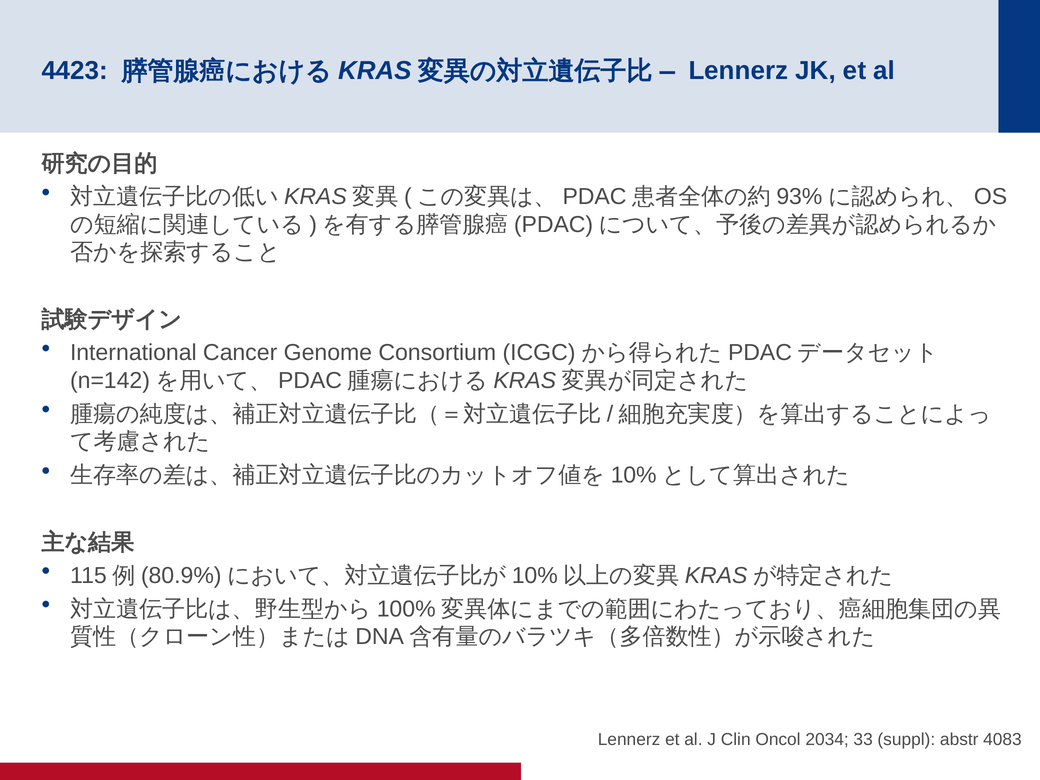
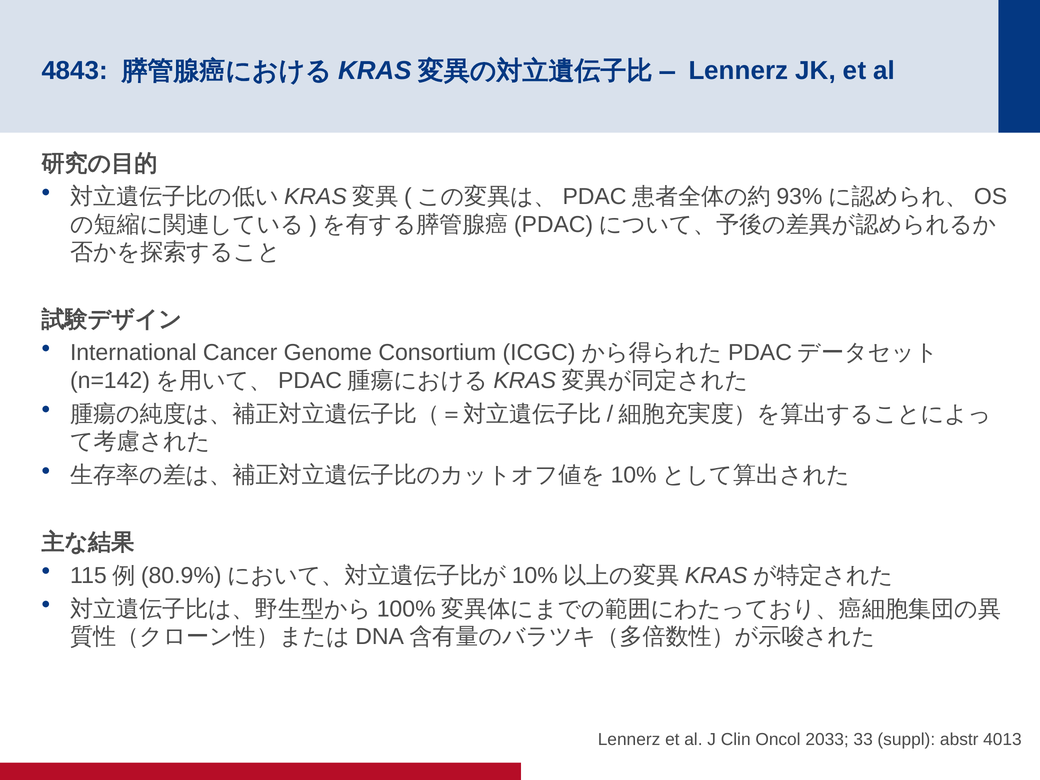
4423: 4423 -> 4843
2034: 2034 -> 2033
4083: 4083 -> 4013
